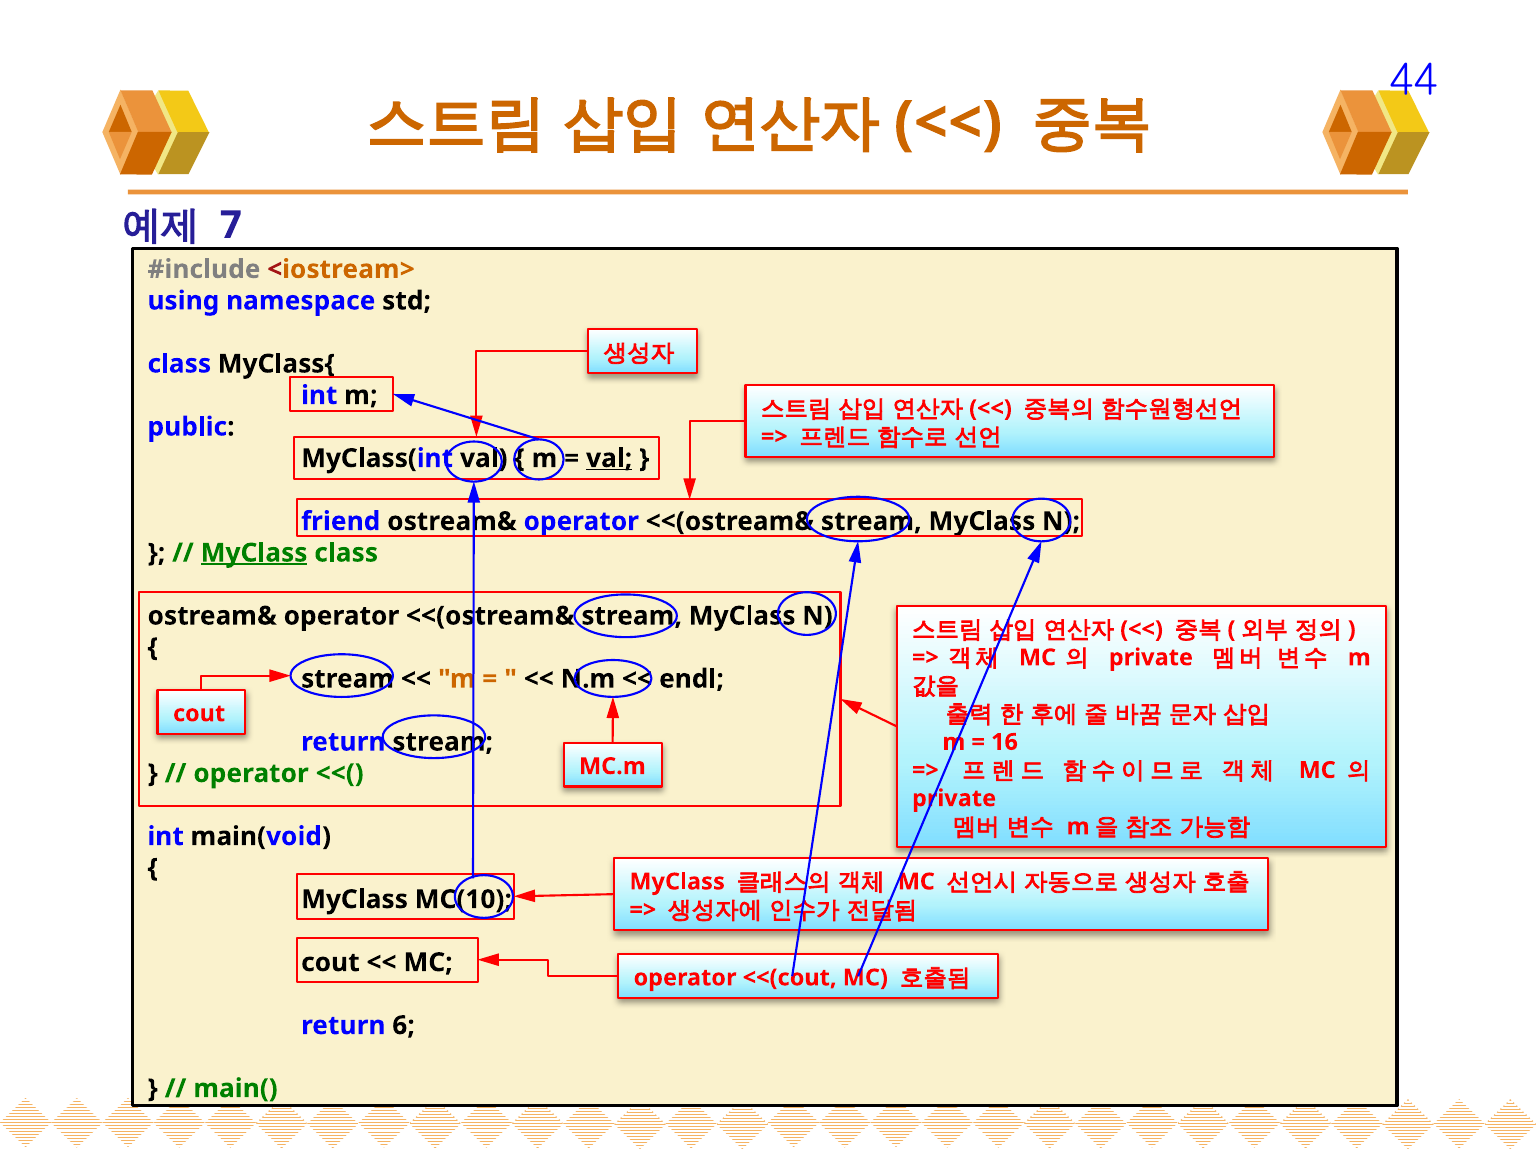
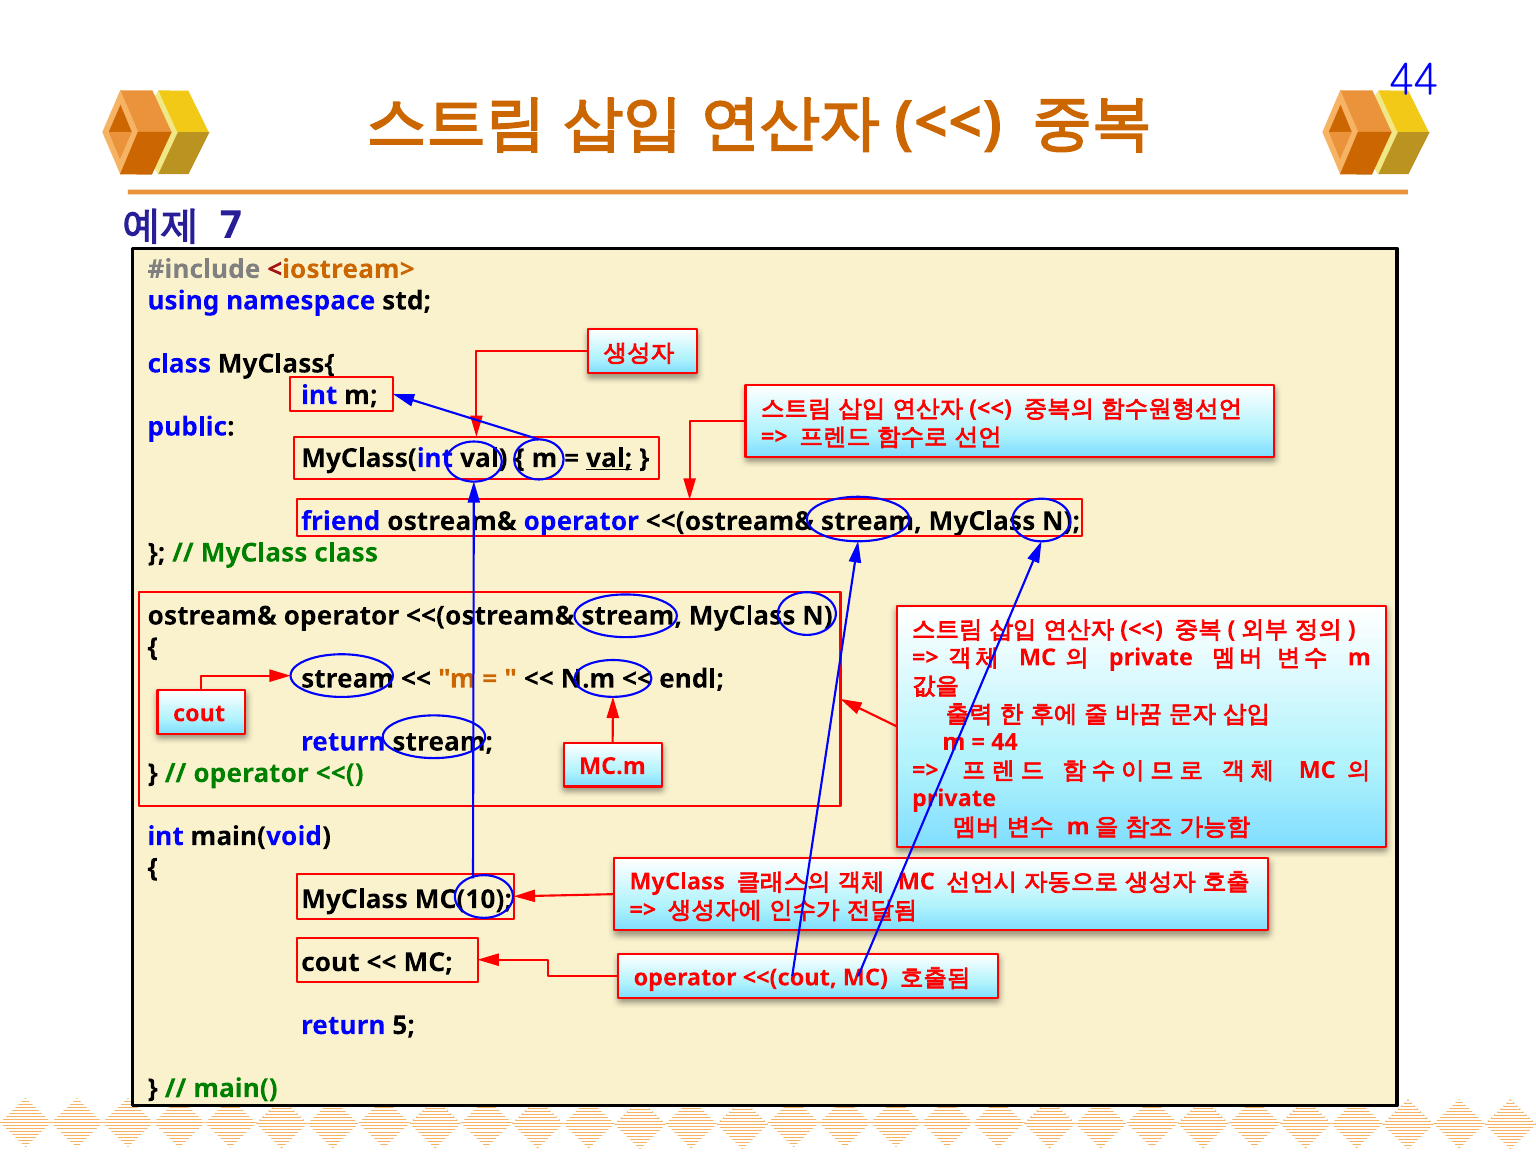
MyClass at (254, 553) underline: present -> none
16 at (1005, 742): 16 -> 44
6: 6 -> 5
